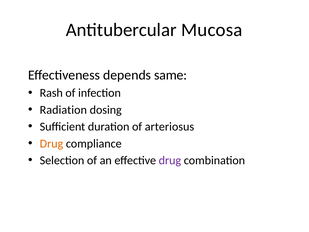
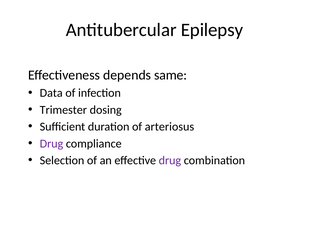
Mucosa: Mucosa -> Epilepsy
Rash: Rash -> Data
Radiation: Radiation -> Trimester
Drug at (51, 143) colour: orange -> purple
